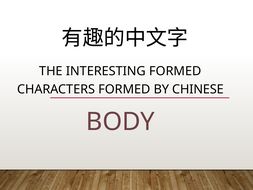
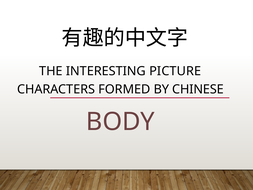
INTERESTING FORMED: FORMED -> PICTURE
